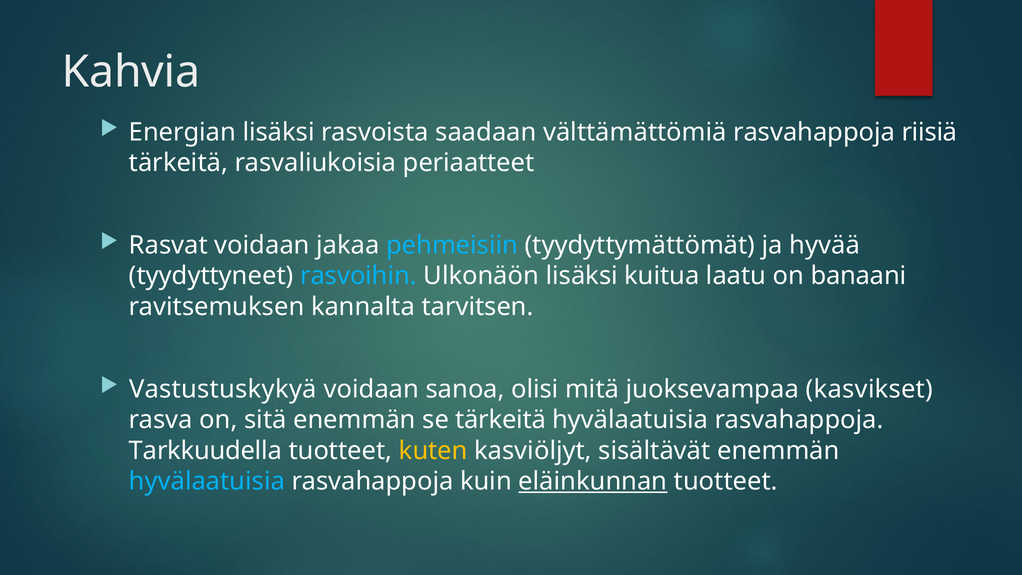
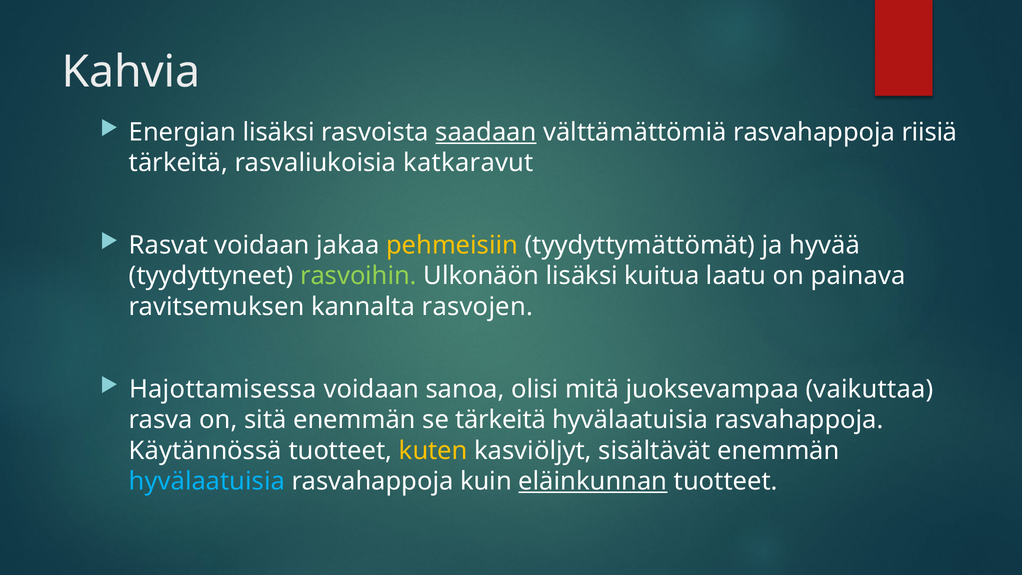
saadaan underline: none -> present
periaatteet: periaatteet -> katkaravut
pehmeisiin colour: light blue -> yellow
rasvoihin colour: light blue -> light green
banaani: banaani -> painava
tarvitsen: tarvitsen -> rasvojen
Vastustuskykyä: Vastustuskykyä -> Hajottamisessa
kasvikset: kasvikset -> vaikuttaa
Tarkkuudella: Tarkkuudella -> Käytännössä
